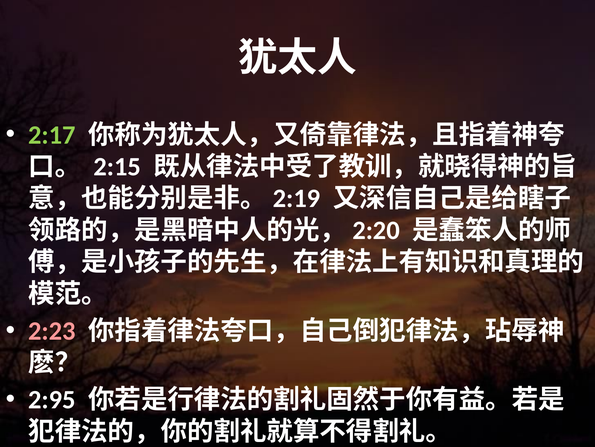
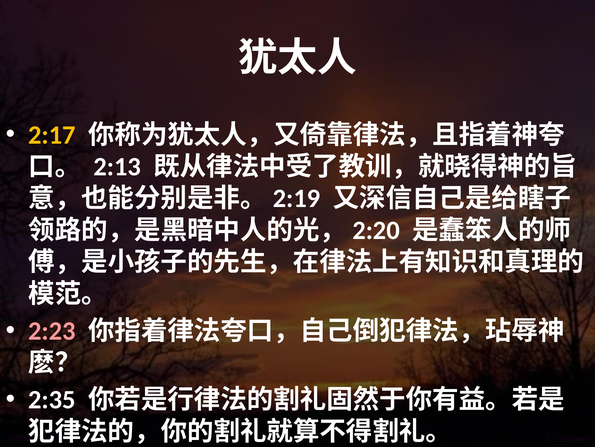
2:17 colour: light green -> yellow
2:15: 2:15 -> 2:13
2:95: 2:95 -> 2:35
